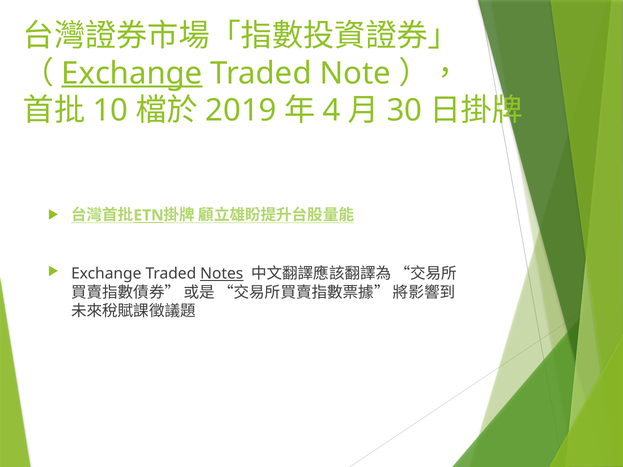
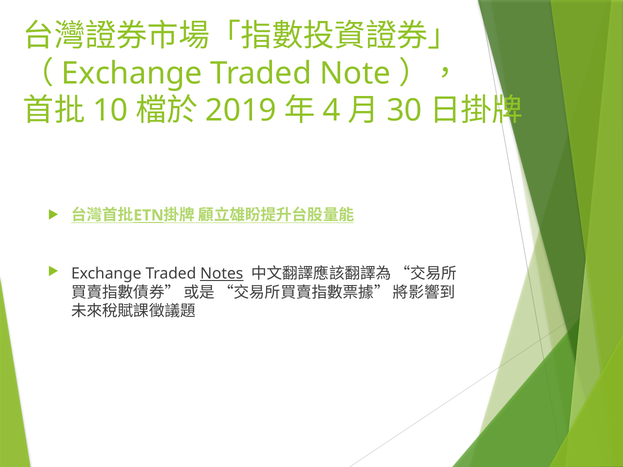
Exchange at (132, 73) underline: present -> none
